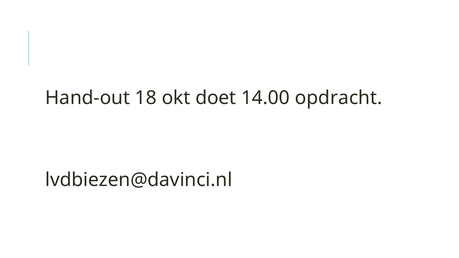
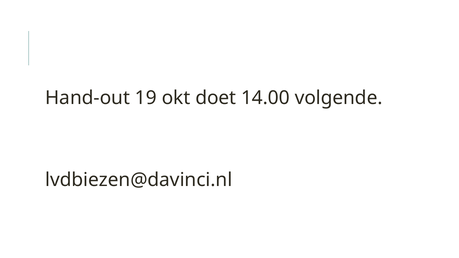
18: 18 -> 19
opdracht: opdracht -> volgende
